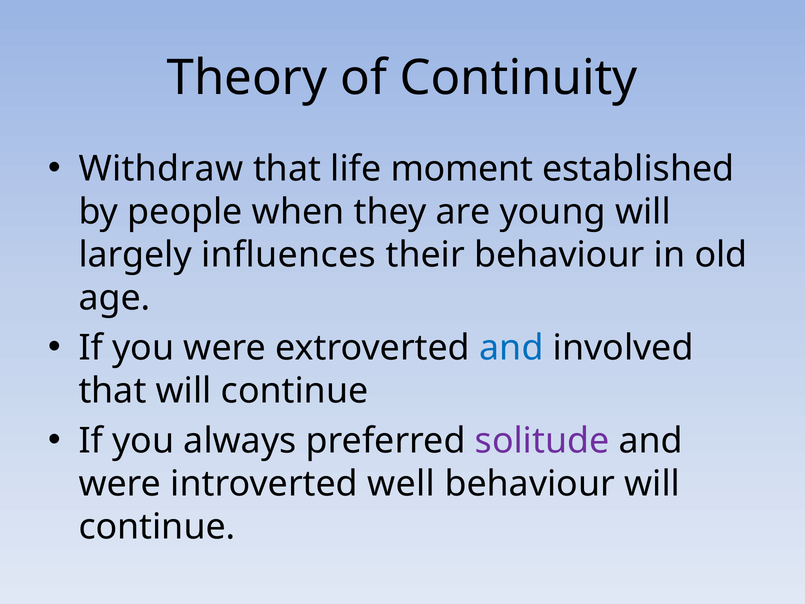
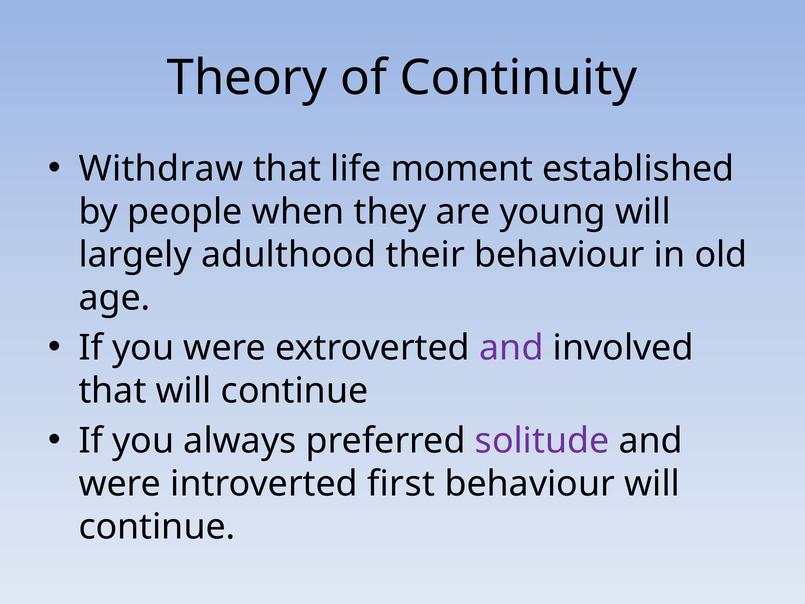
influences: influences -> adulthood
and at (511, 348) colour: blue -> purple
well: well -> first
